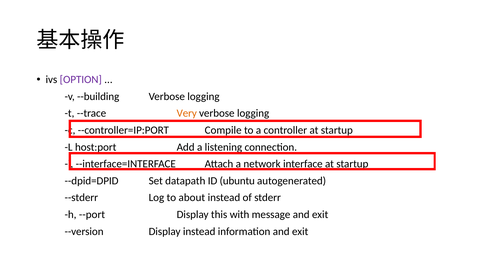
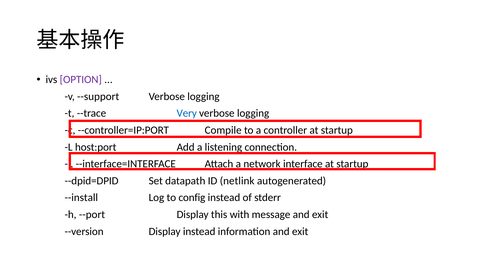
--building: --building -> --support
Very colour: orange -> blue
ubuntu: ubuntu -> netlink
--stderr: --stderr -> --install
about: about -> config
